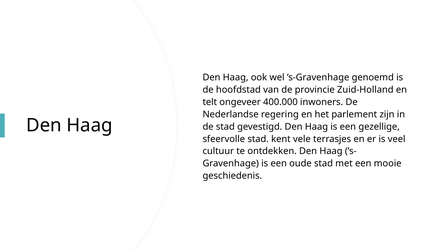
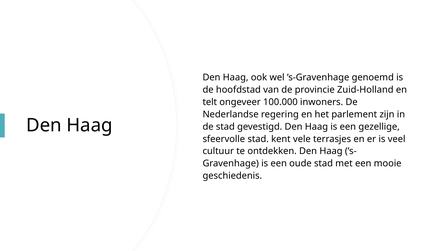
400.000: 400.000 -> 100.000
